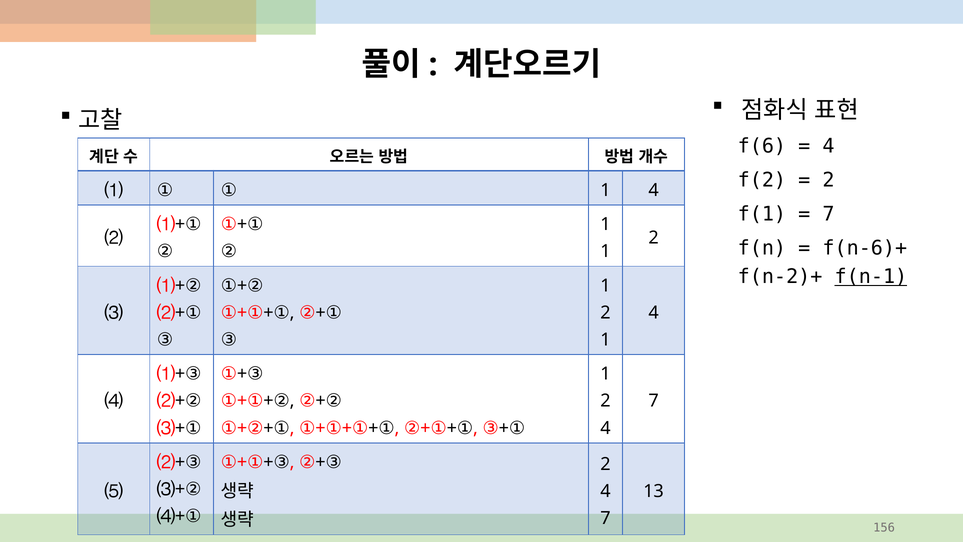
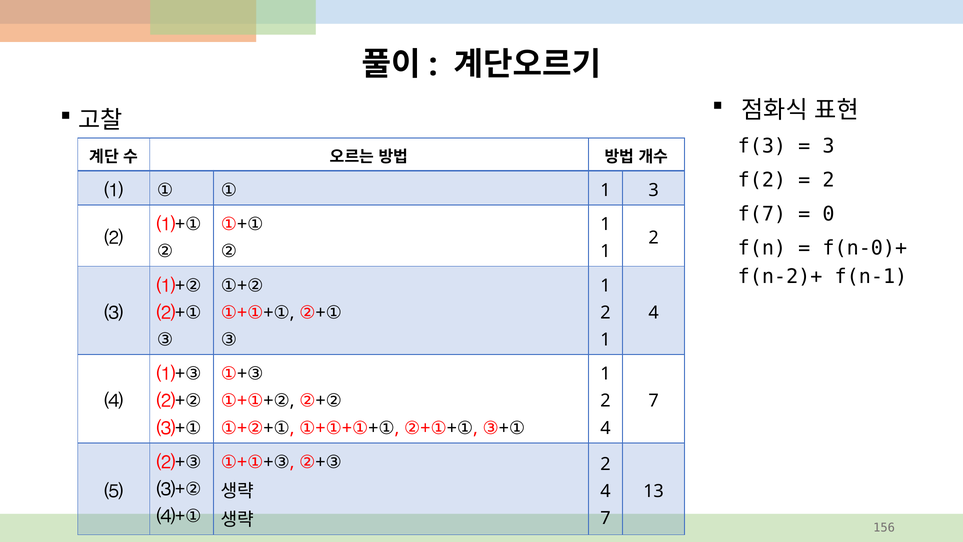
f(6: f(6 -> f(3
4 at (828, 146): 4 -> 3
① 1 4: 4 -> 3
f(1: f(1 -> f(7
7 at (828, 214): 7 -> 0
f(n-6)+: f(n-6)+ -> f(n-0)+
f(n-1 underline: present -> none
